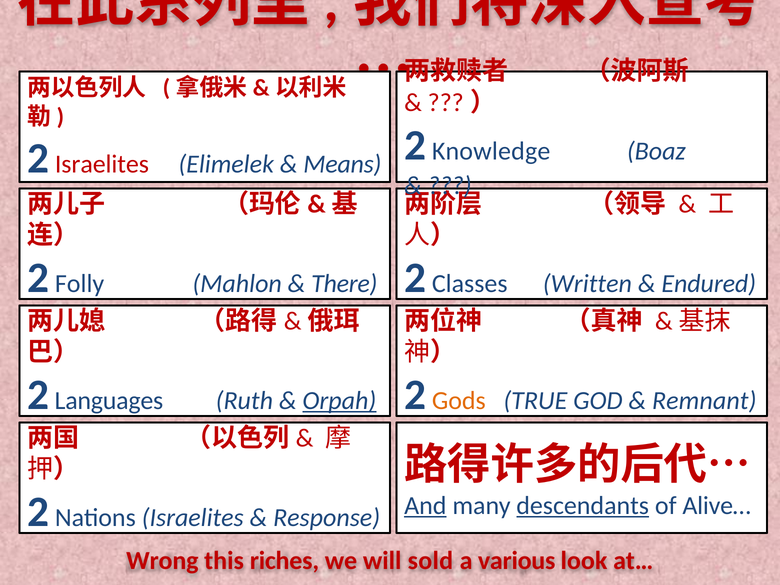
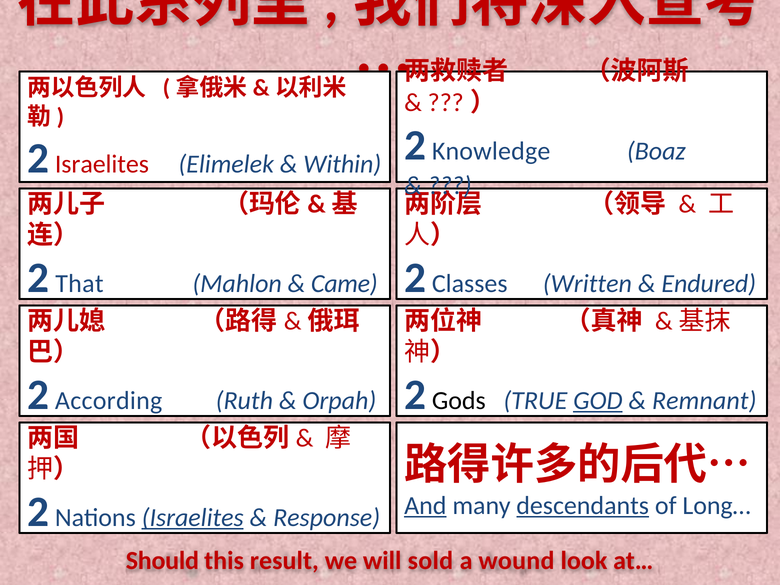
Means: Means -> Within
Folly: Folly -> That
There: There -> Came
Languages: Languages -> According
Orpah underline: present -> none
Gods colour: orange -> black
GOD underline: none -> present
Israelites at (193, 518) underline: none -> present
Alive…: Alive… -> Long…
Wrong: Wrong -> Should
riches: riches -> result
various: various -> wound
